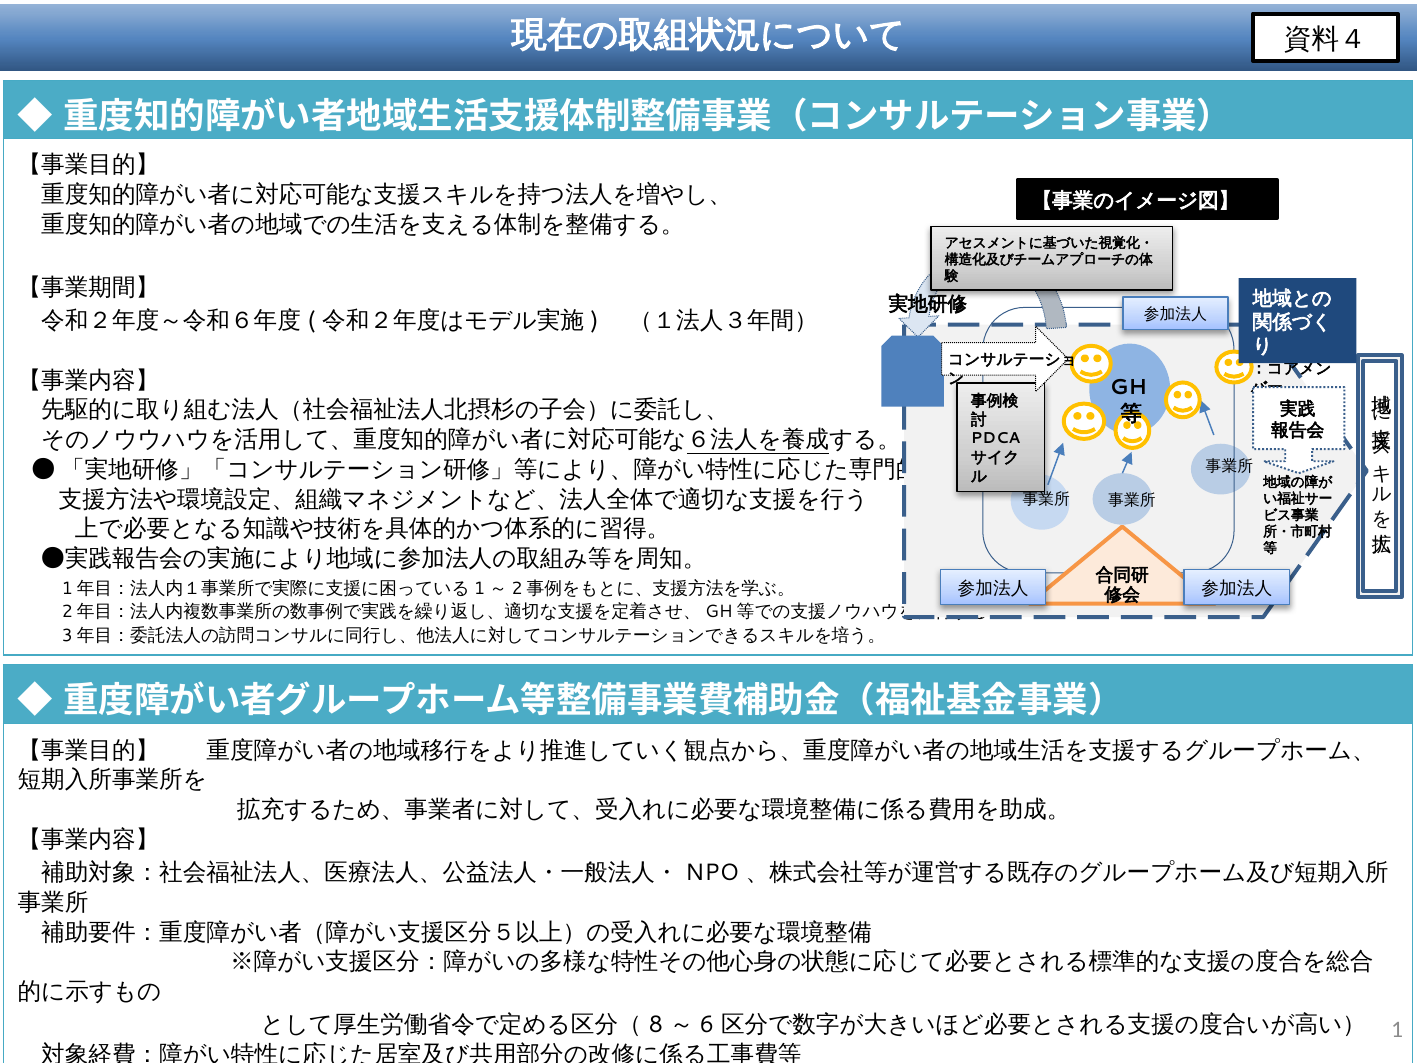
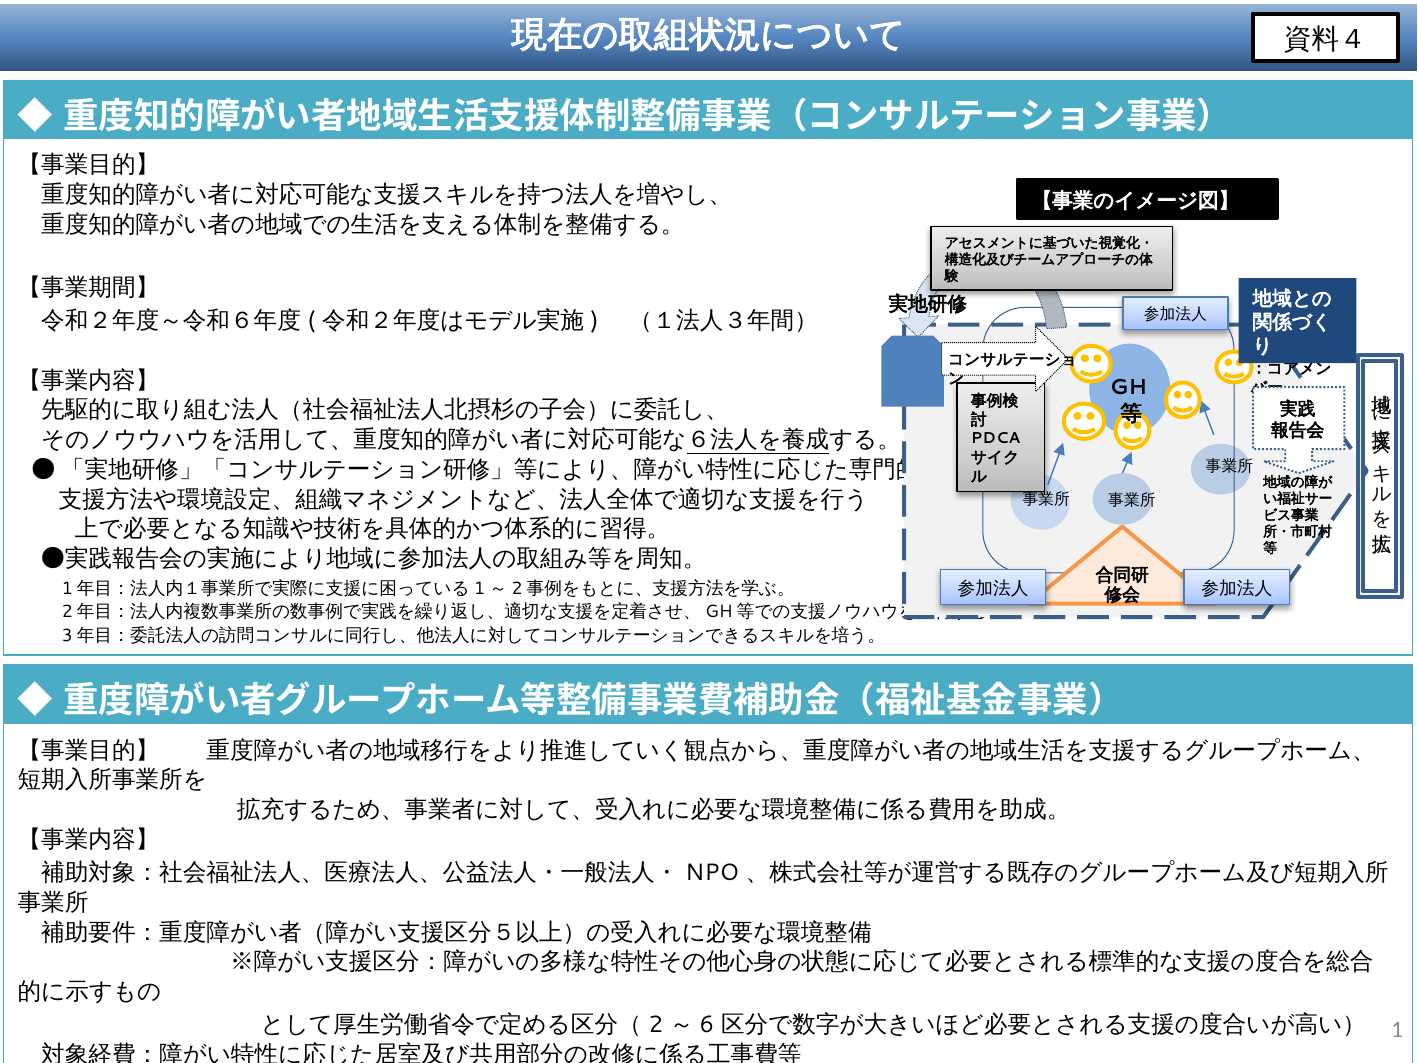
8: 8 -> 2
